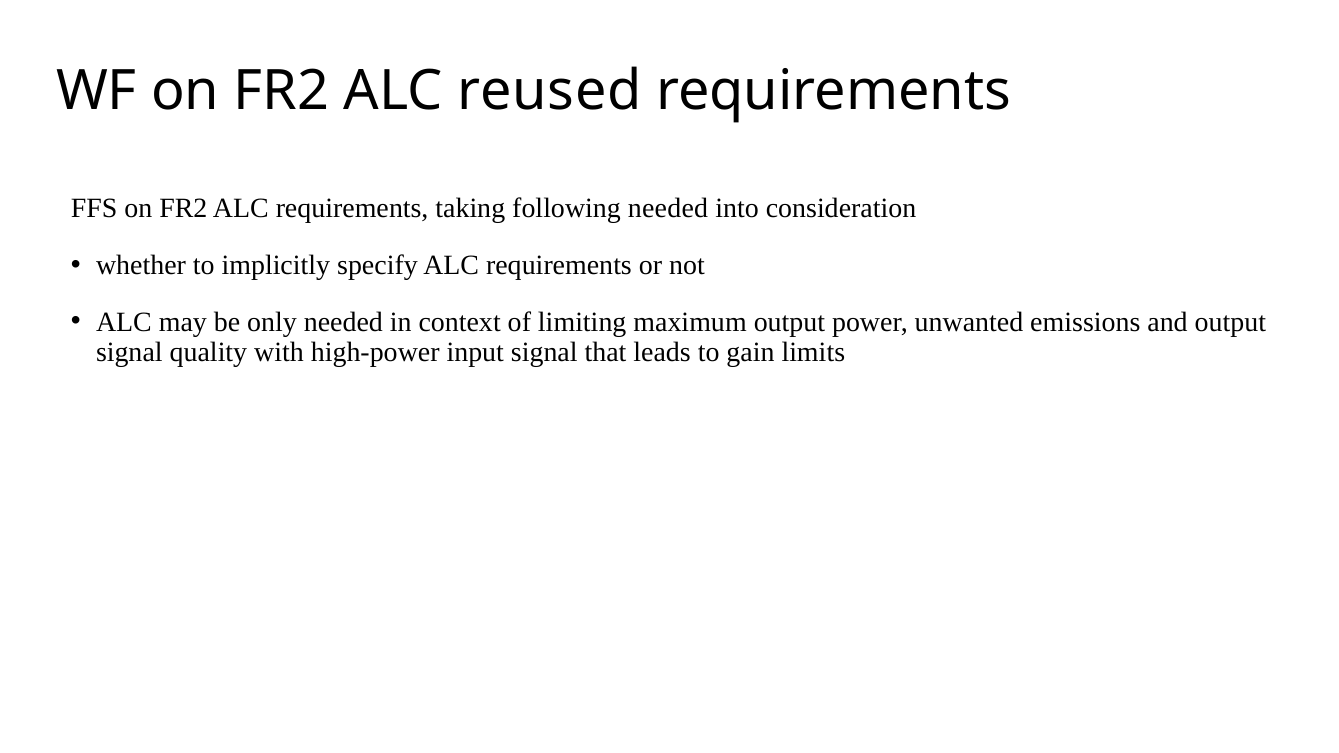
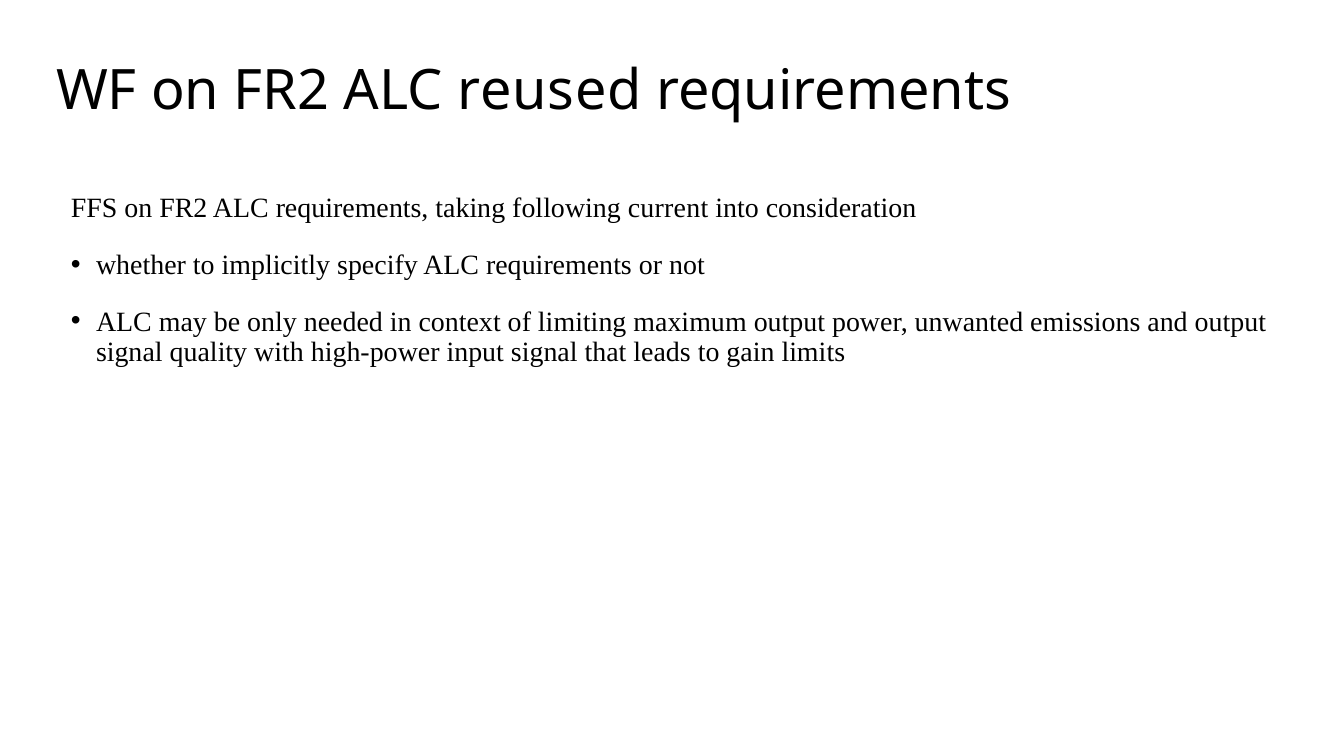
following needed: needed -> current
